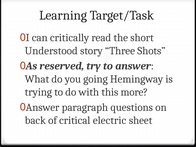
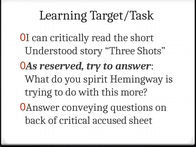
going: going -> spirit
paragraph: paragraph -> conveying
electric: electric -> accused
